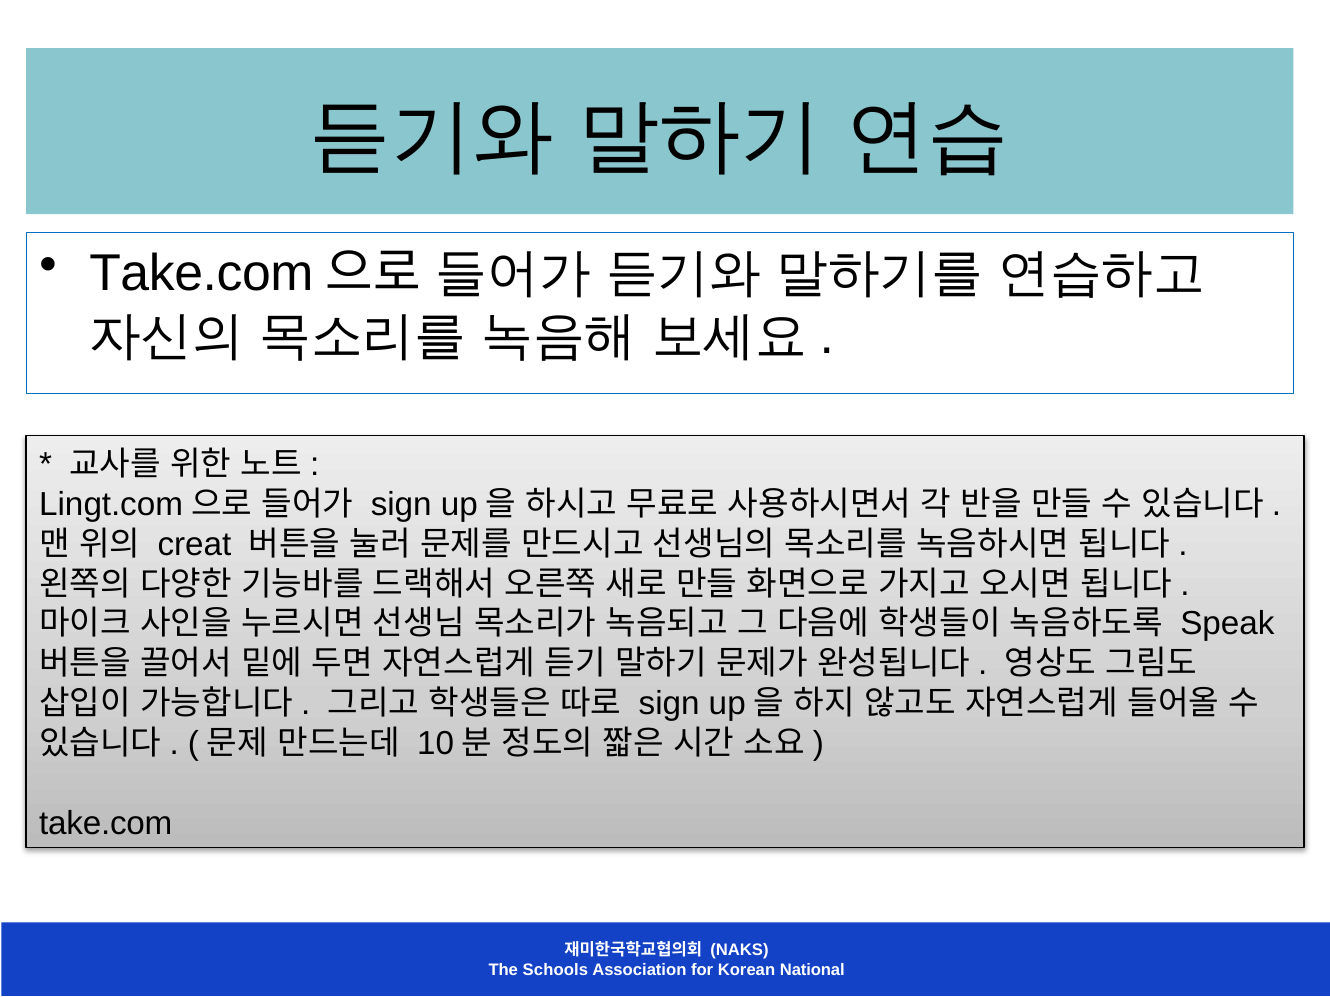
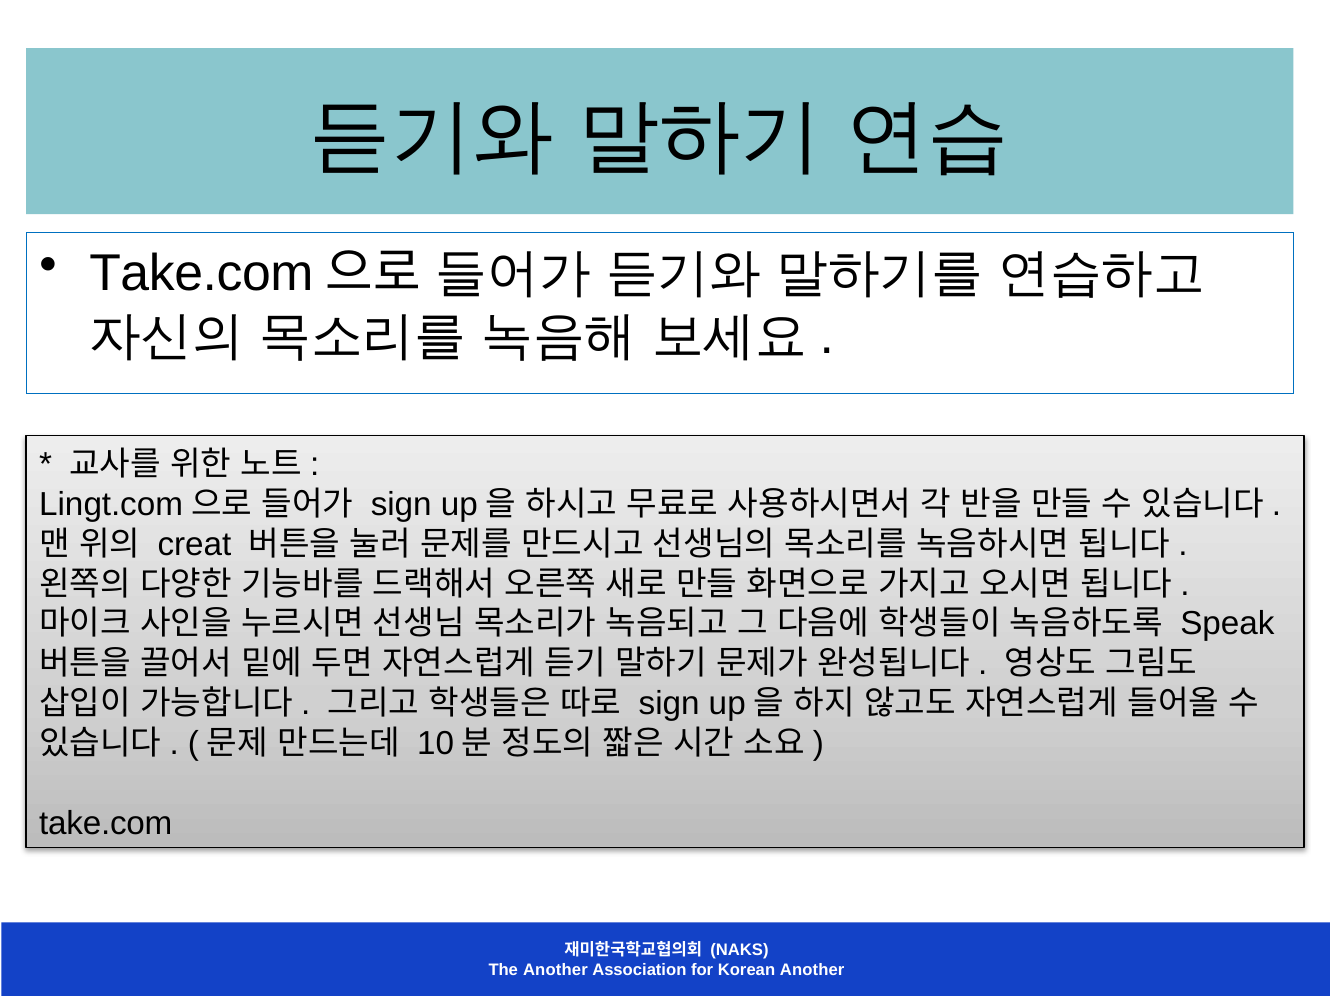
The Schools: Schools -> Another
Korean National: National -> Another
